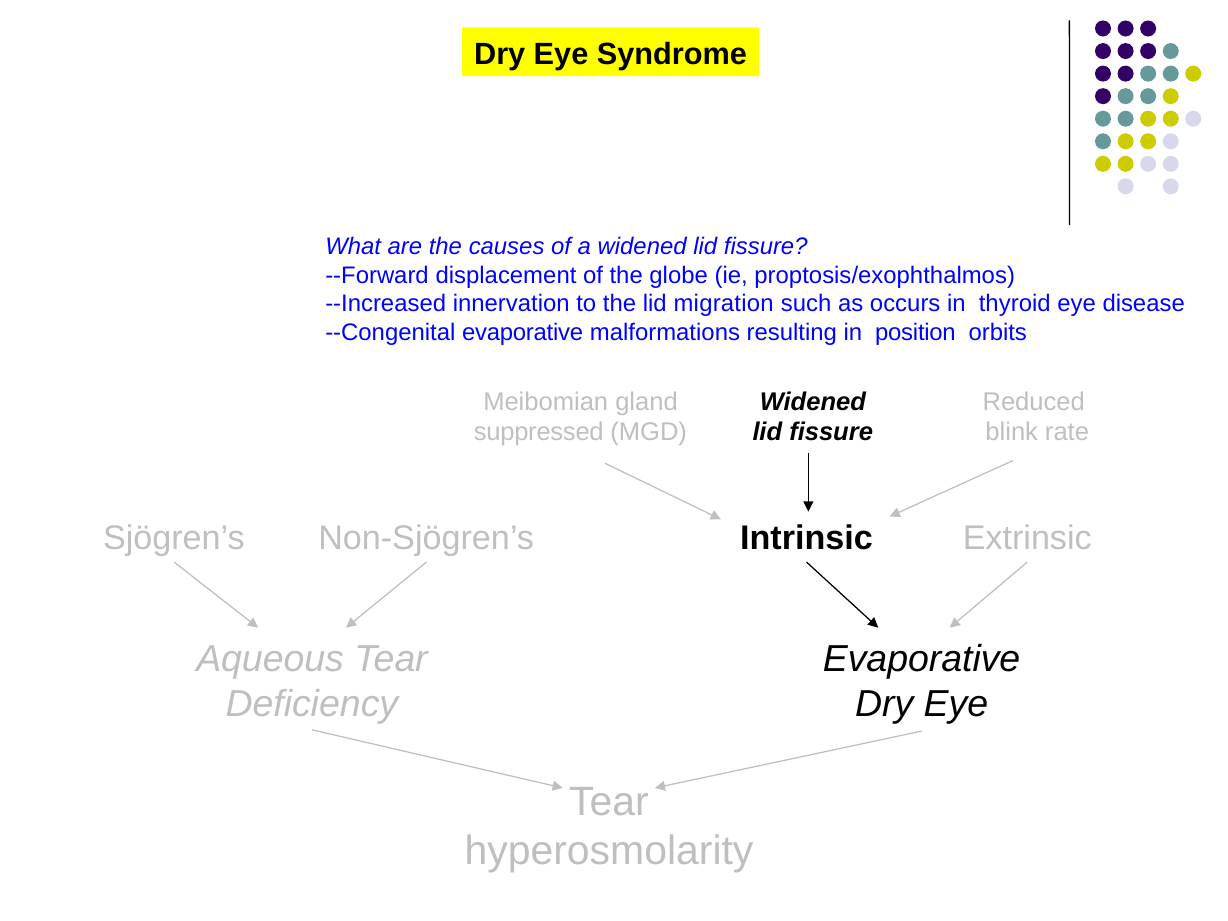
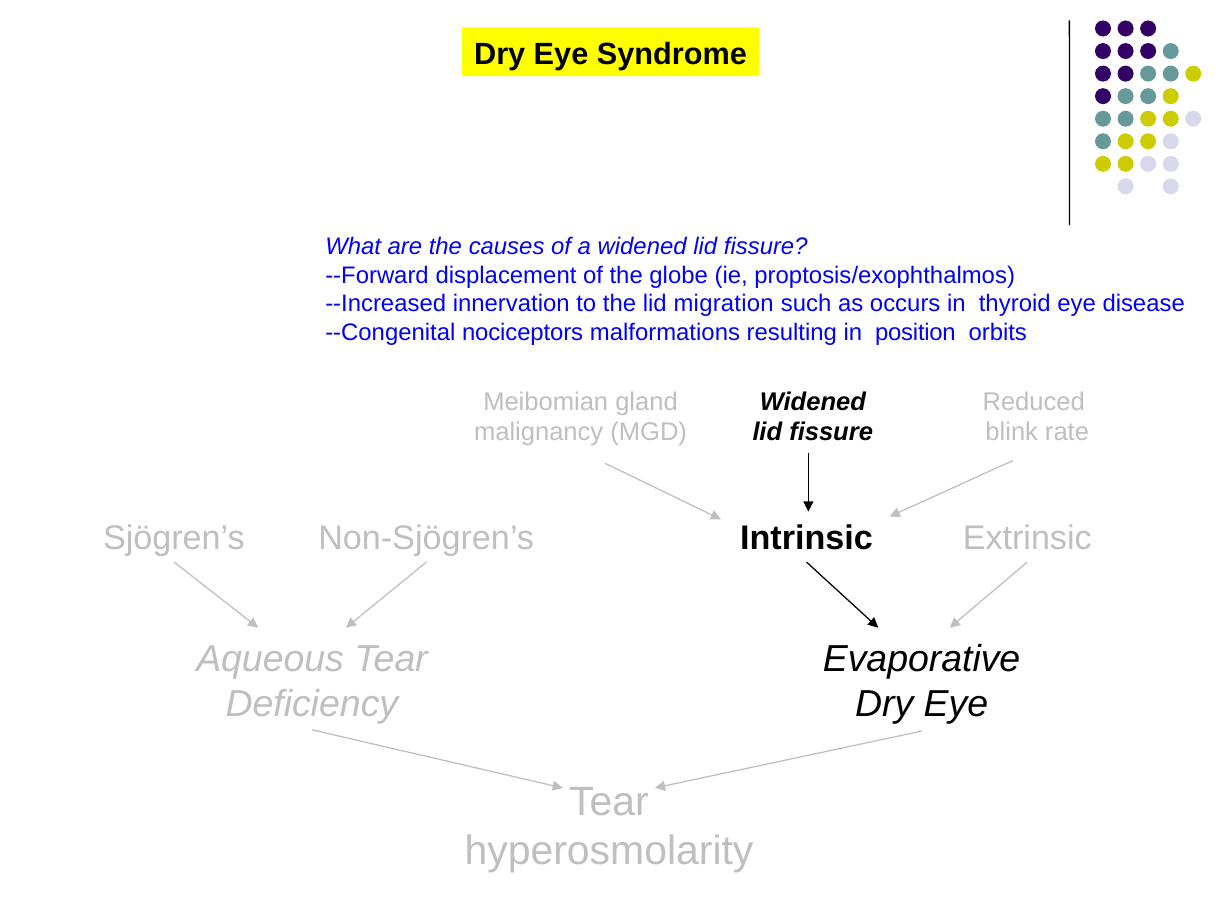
--Congenital evaporative: evaporative -> nociceptors
suppressed: suppressed -> malignancy
